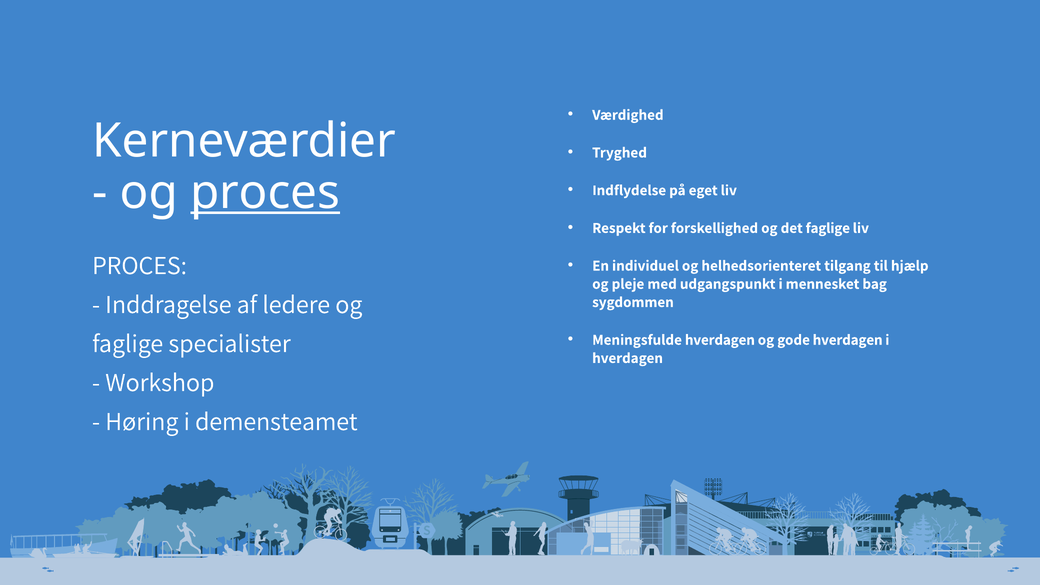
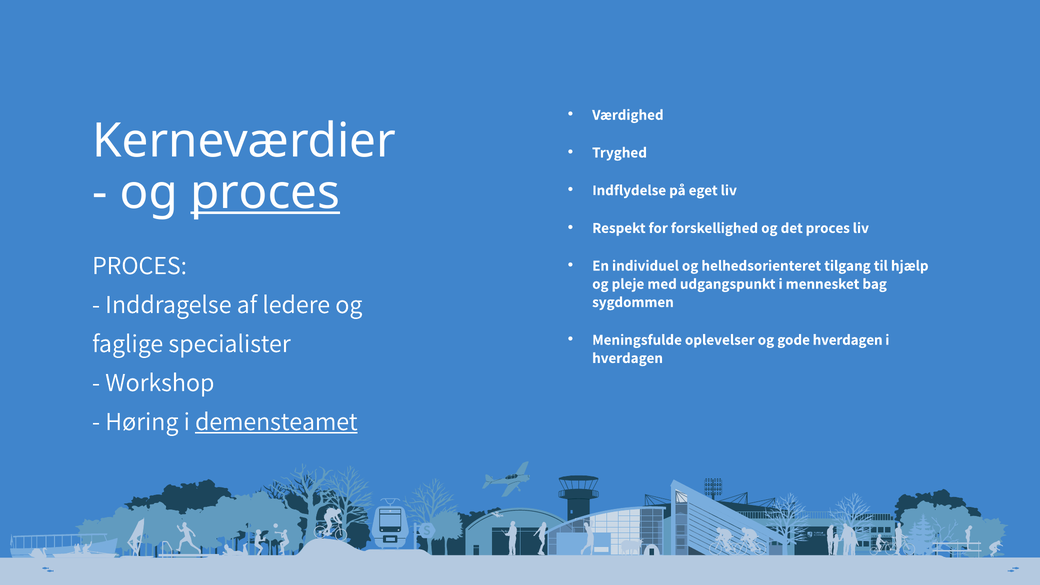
det faglige: faglige -> proces
Meningsfulde hverdagen: hverdagen -> oplevelser
demensteamet underline: none -> present
